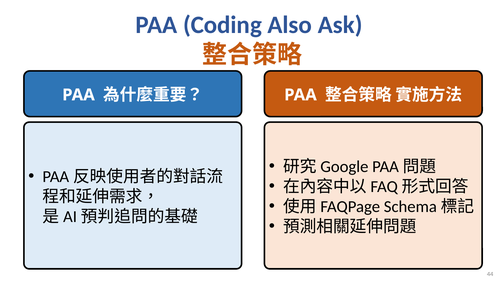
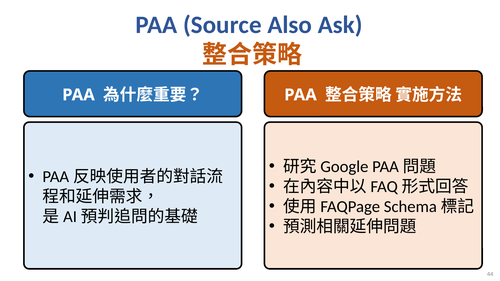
Coding: Coding -> Source
